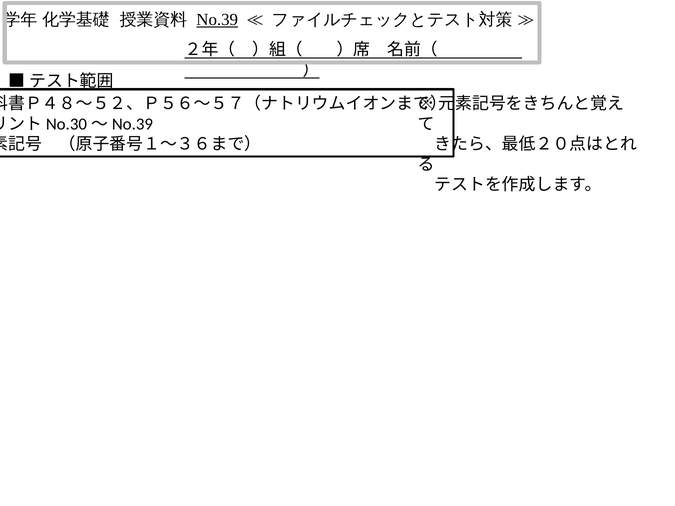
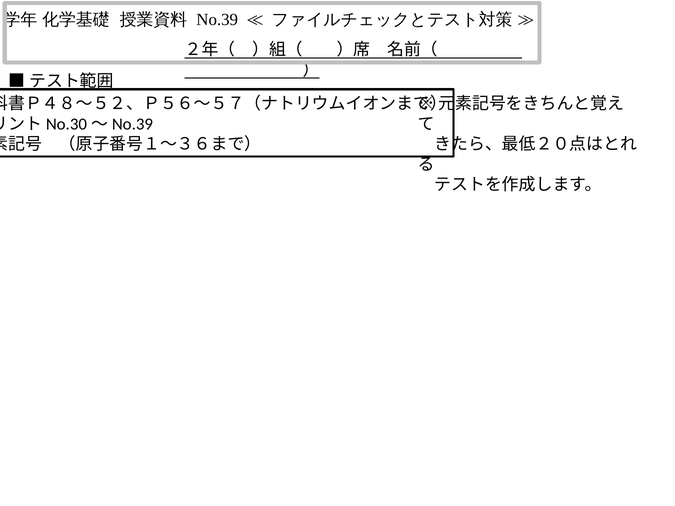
No.39 underline: present -> none
